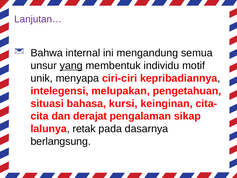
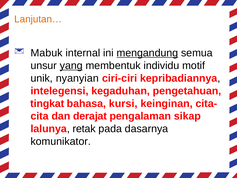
Lanjutan… colour: purple -> orange
Bahwa: Bahwa -> Mabuk
mengandung underline: none -> present
menyapa: menyapa -> nyanyian
melupakan: melupakan -> kegaduhan
situasi: situasi -> tingkat
berlangsung: berlangsung -> komunikator
